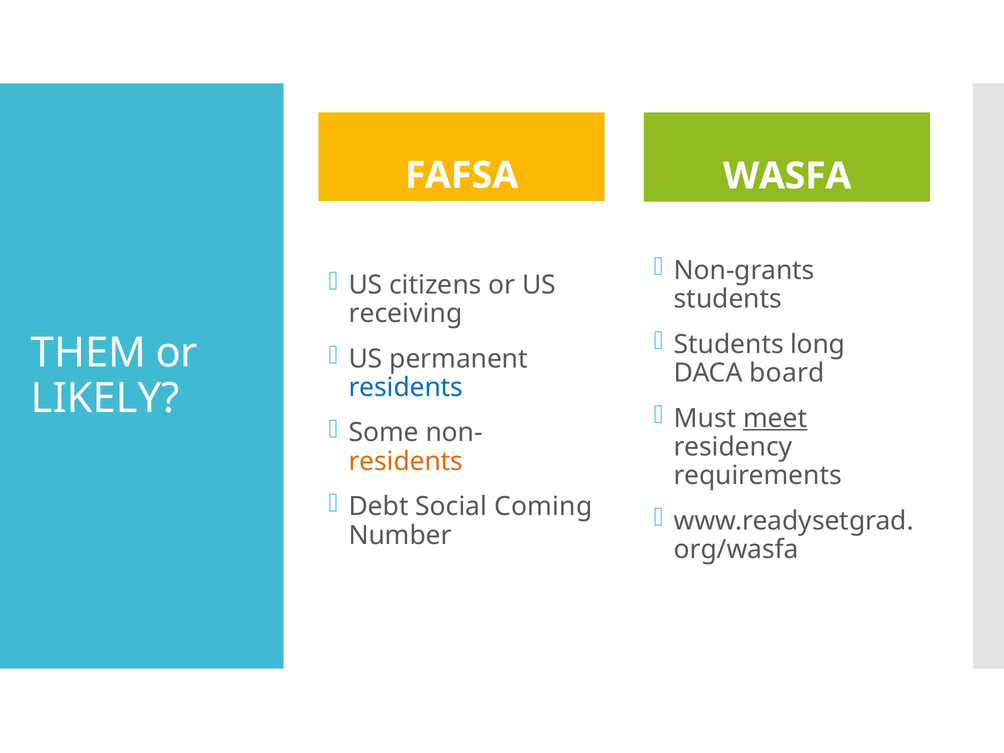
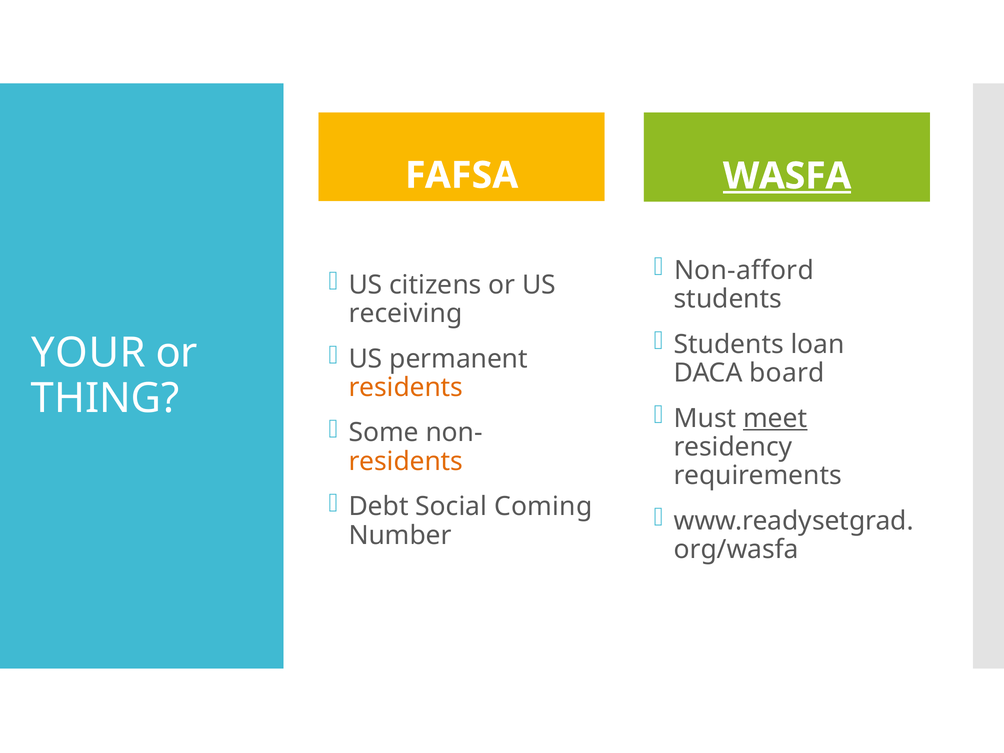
WASFA underline: none -> present
Non-grants: Non-grants -> Non-afford
long: long -> loan
THEM: THEM -> YOUR
residents at (406, 387) colour: blue -> orange
LIKELY: LIKELY -> THING
